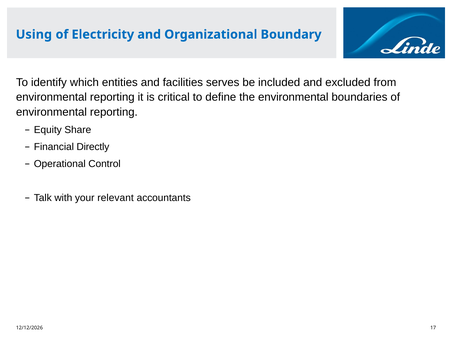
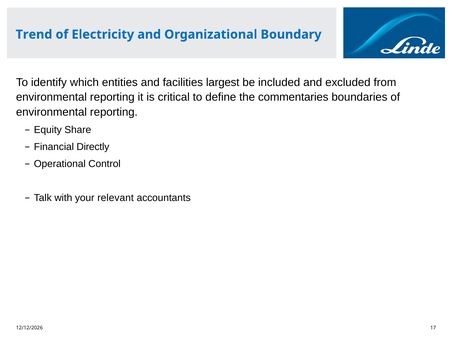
Using: Using -> Trend
serves: serves -> largest
the environmental: environmental -> commentaries
